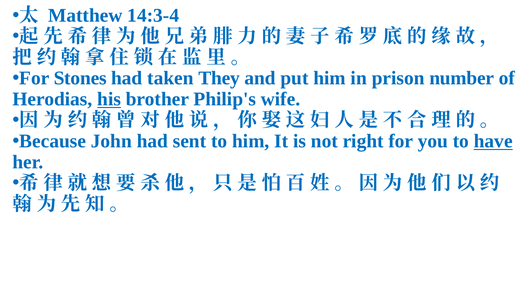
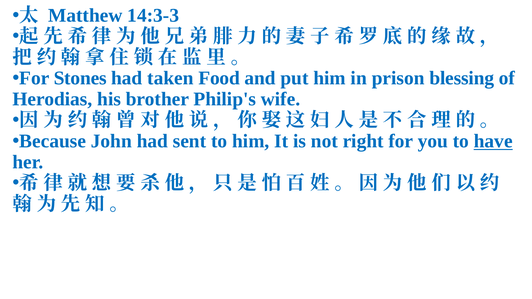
14:3-4: 14:3-4 -> 14:3-3
They: They -> Food
number: number -> blessing
his underline: present -> none
